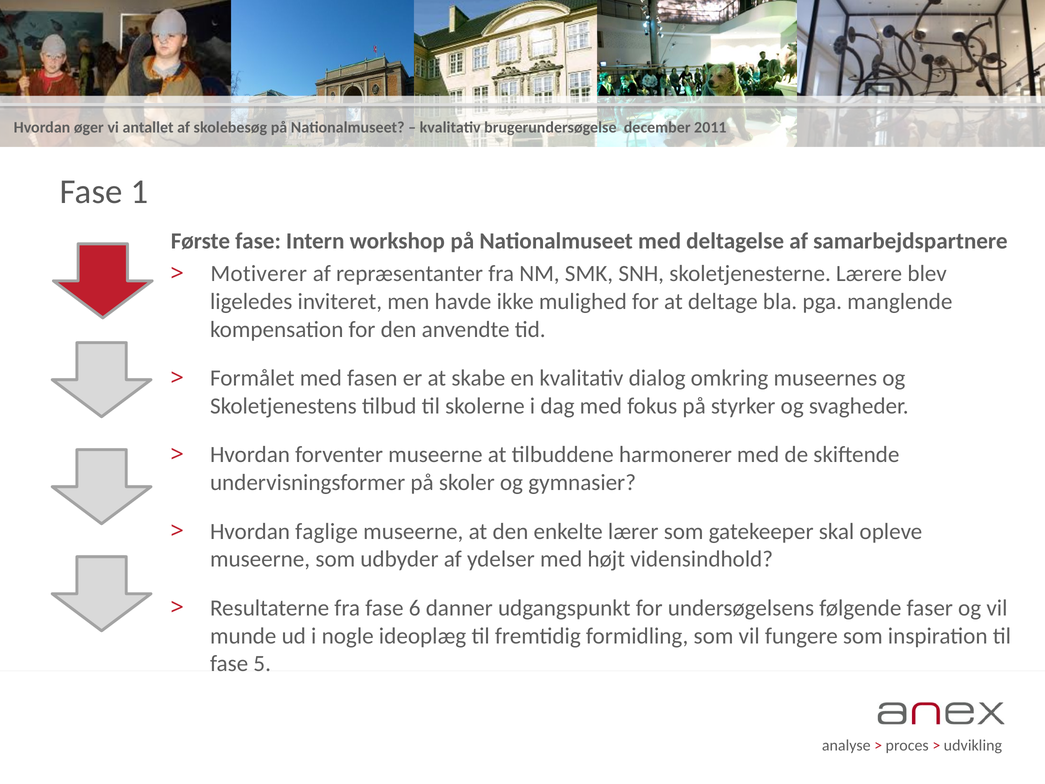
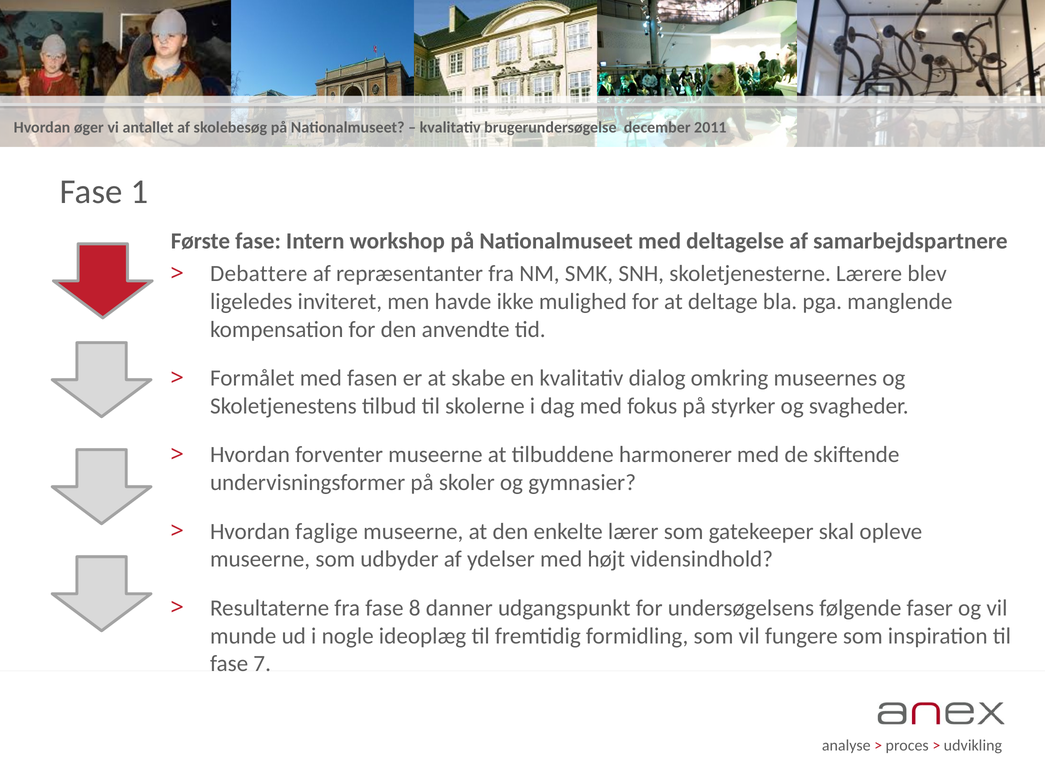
Motiverer: Motiverer -> Debattere
6: 6 -> 8
5: 5 -> 7
